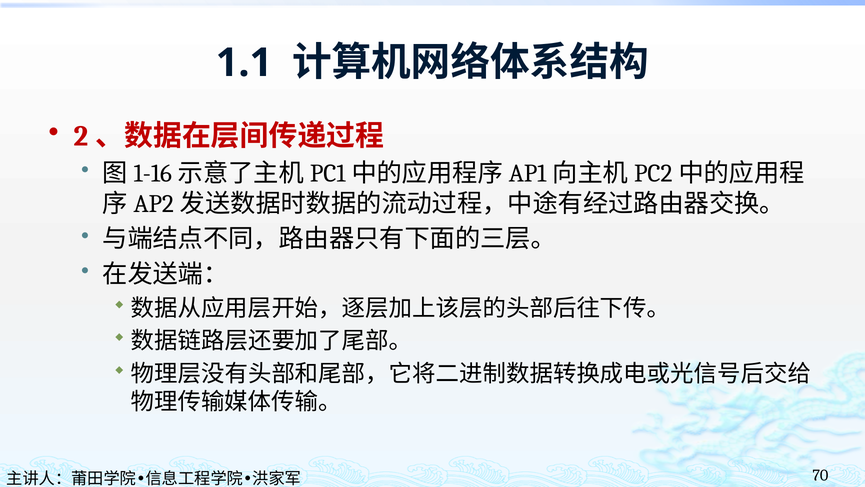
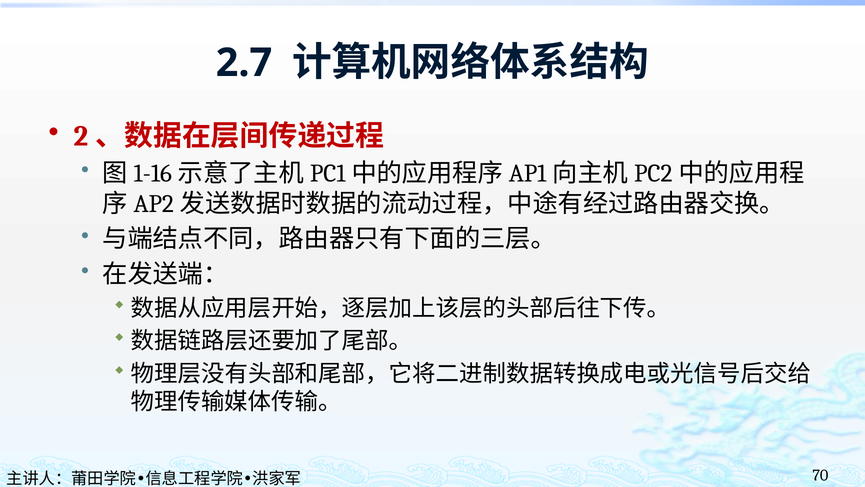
1.1: 1.1 -> 2.7
